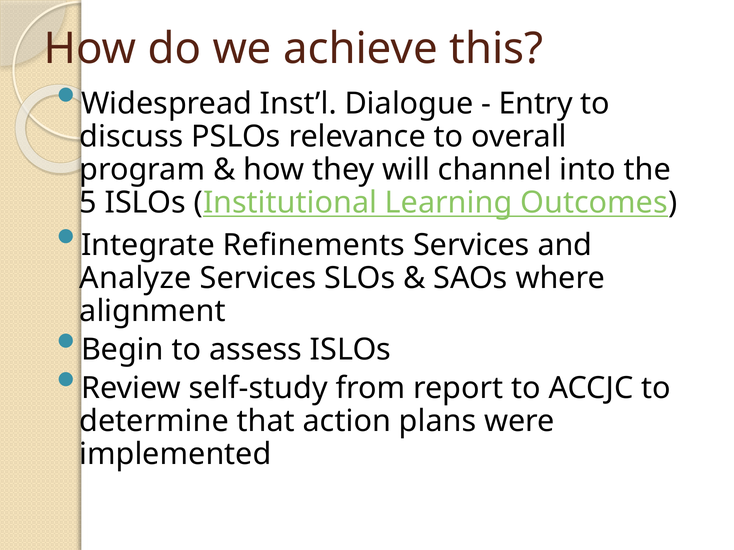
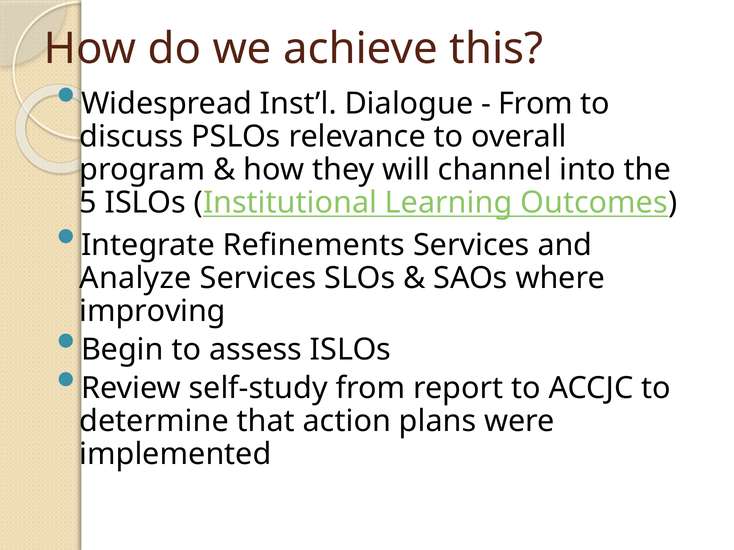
Entry at (536, 104): Entry -> From
alignment: alignment -> improving
